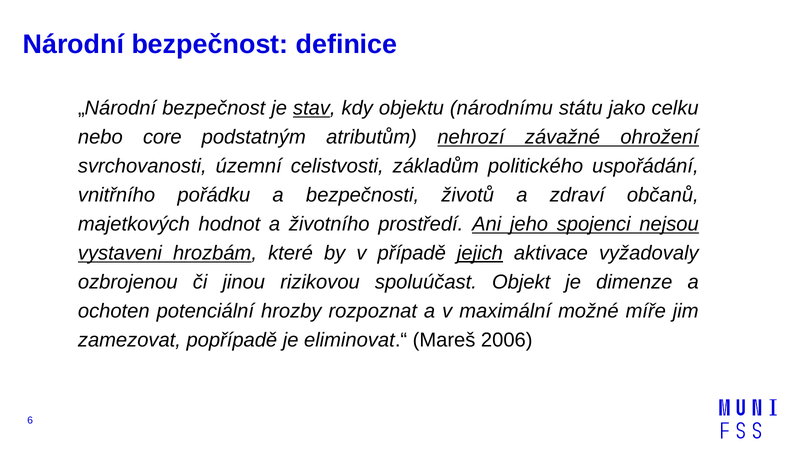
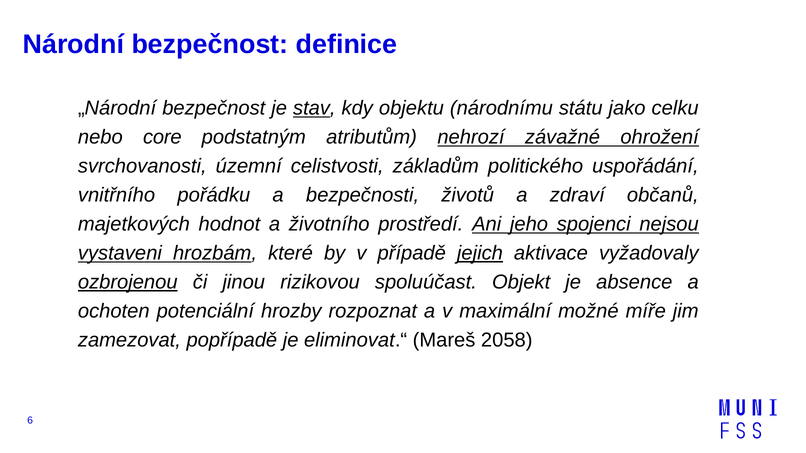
ozbrojenou underline: none -> present
dimenze: dimenze -> absence
2006: 2006 -> 2058
